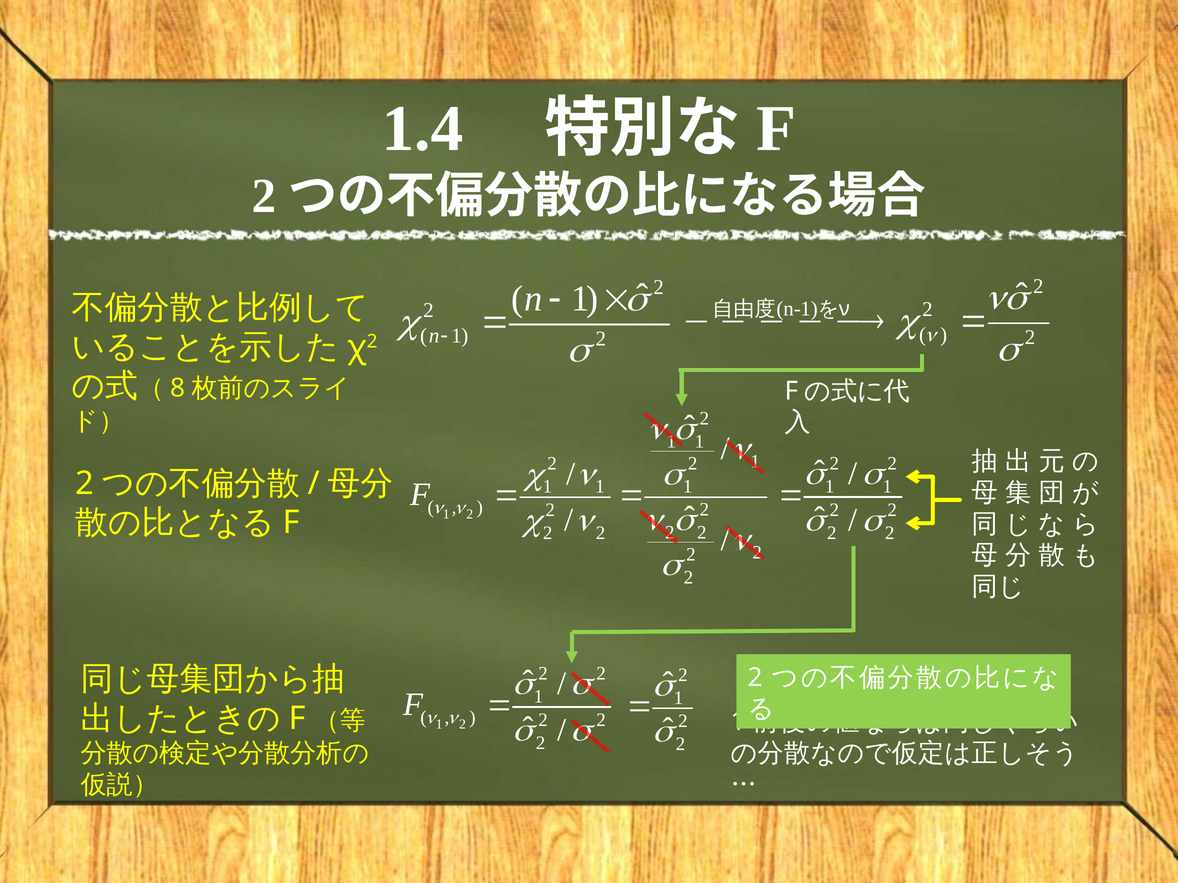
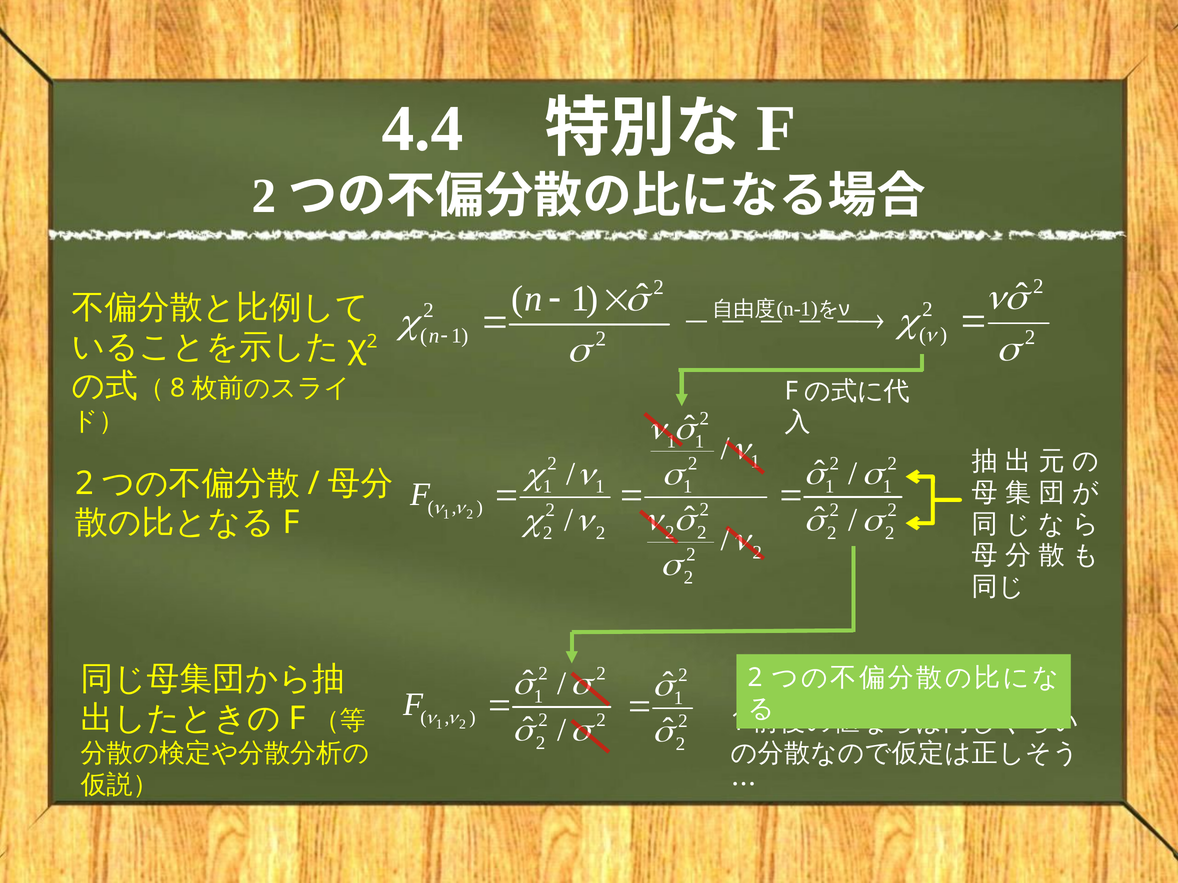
1.4: 1.4 -> 4.4
